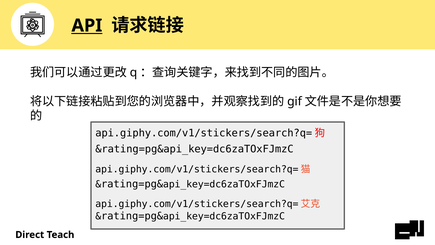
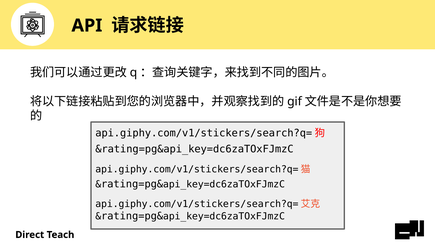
API underline: present -> none
